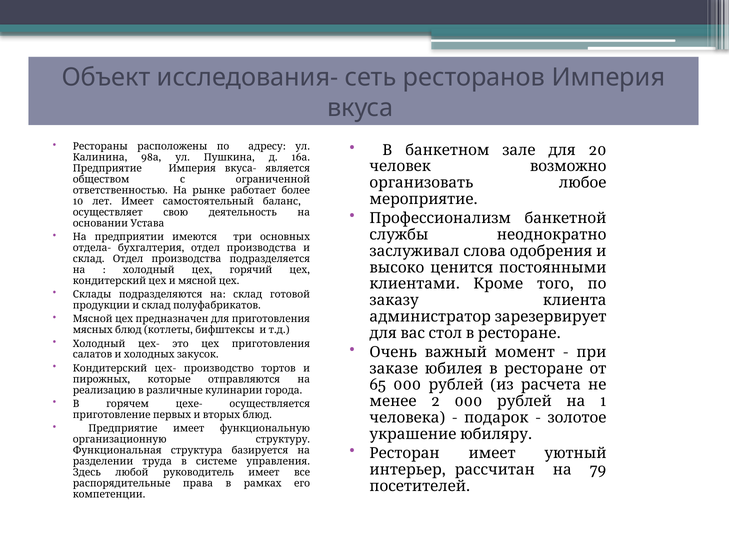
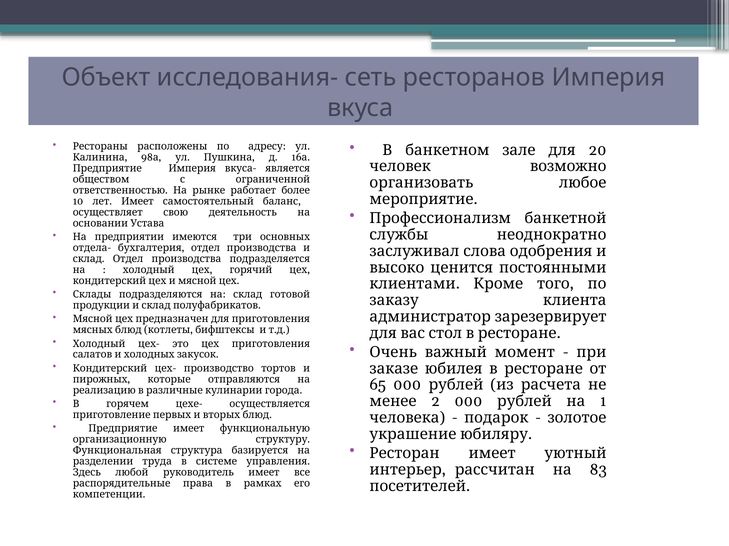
79: 79 -> 83
